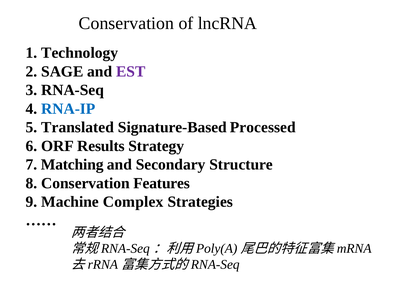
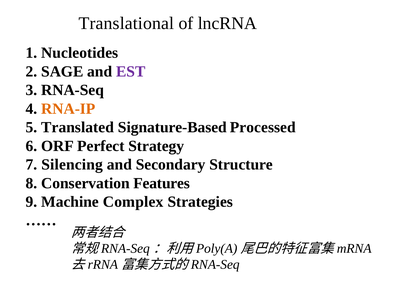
Conservation at (126, 23): Conservation -> Translational
Technology: Technology -> Nucleotides
RNA-IP colour: blue -> orange
Results: Results -> Perfect
Matching: Matching -> Silencing
